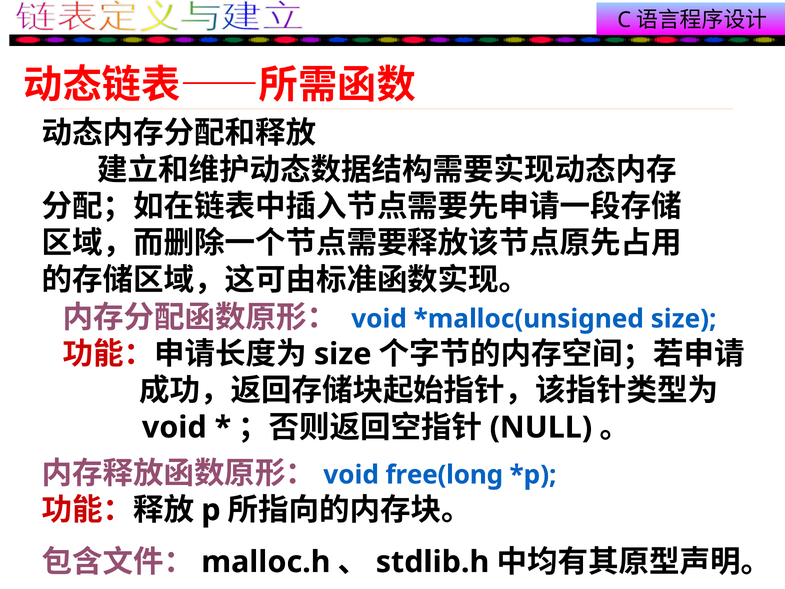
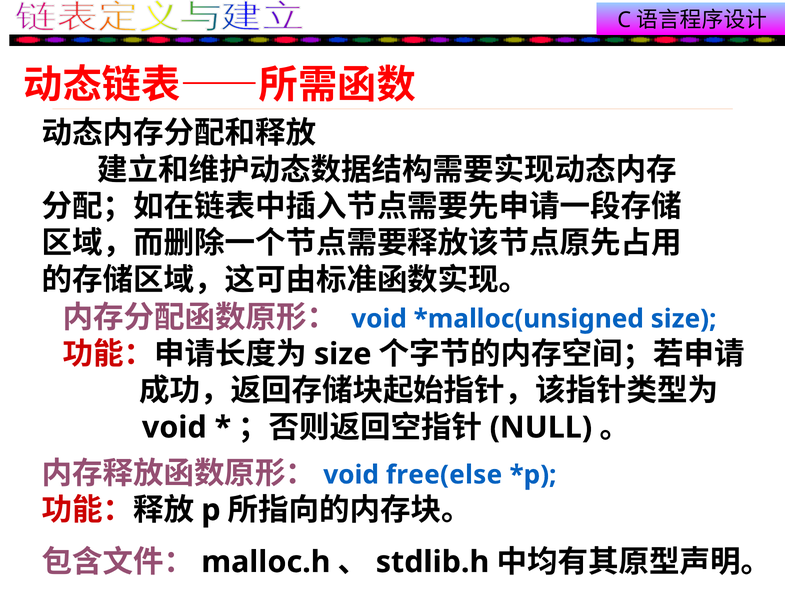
free(long: free(long -> free(else
